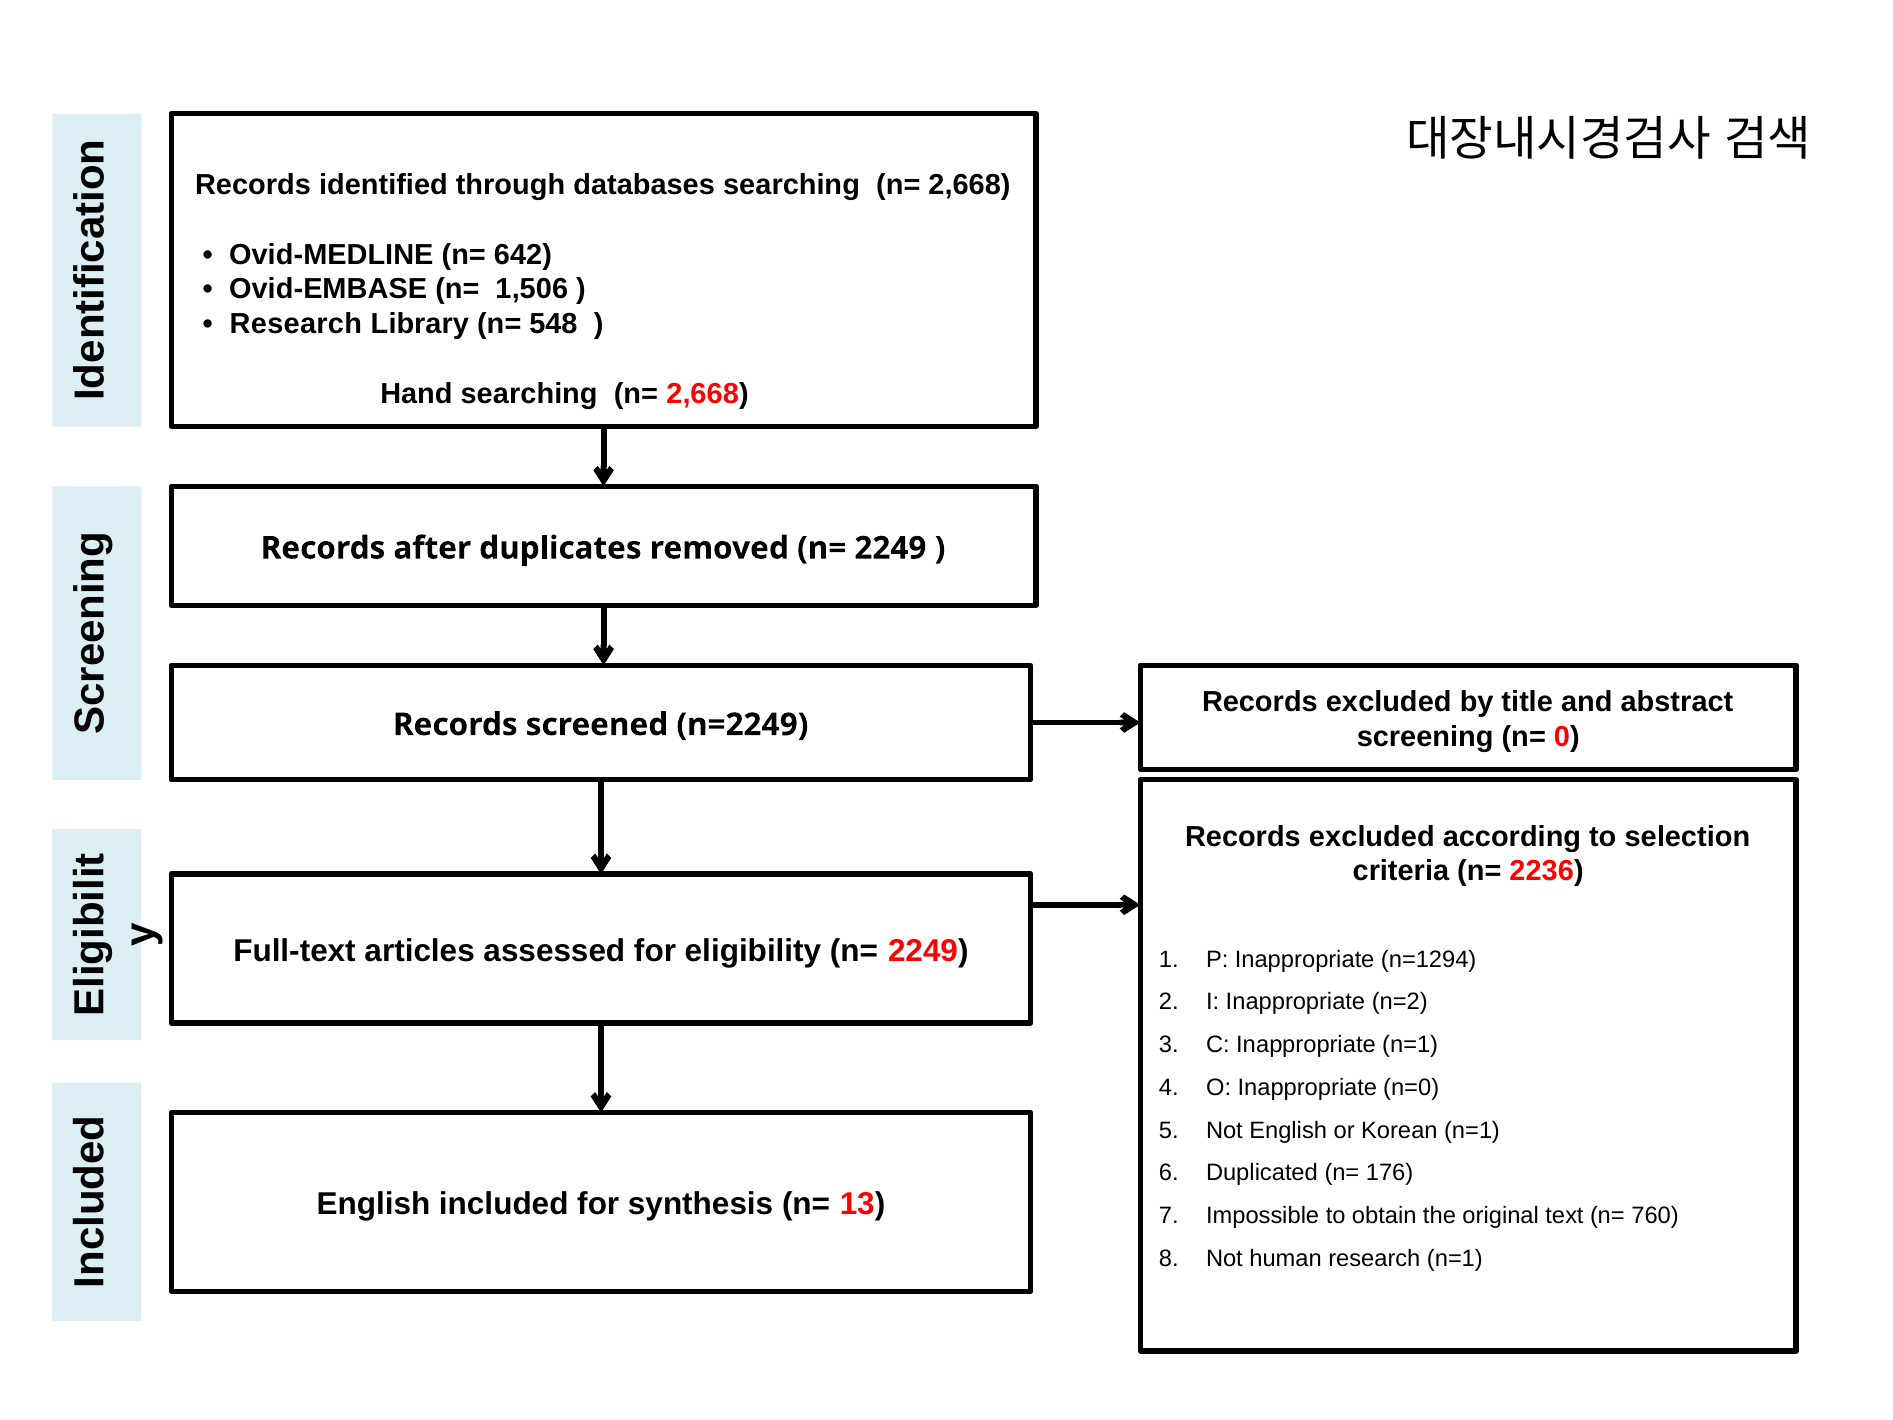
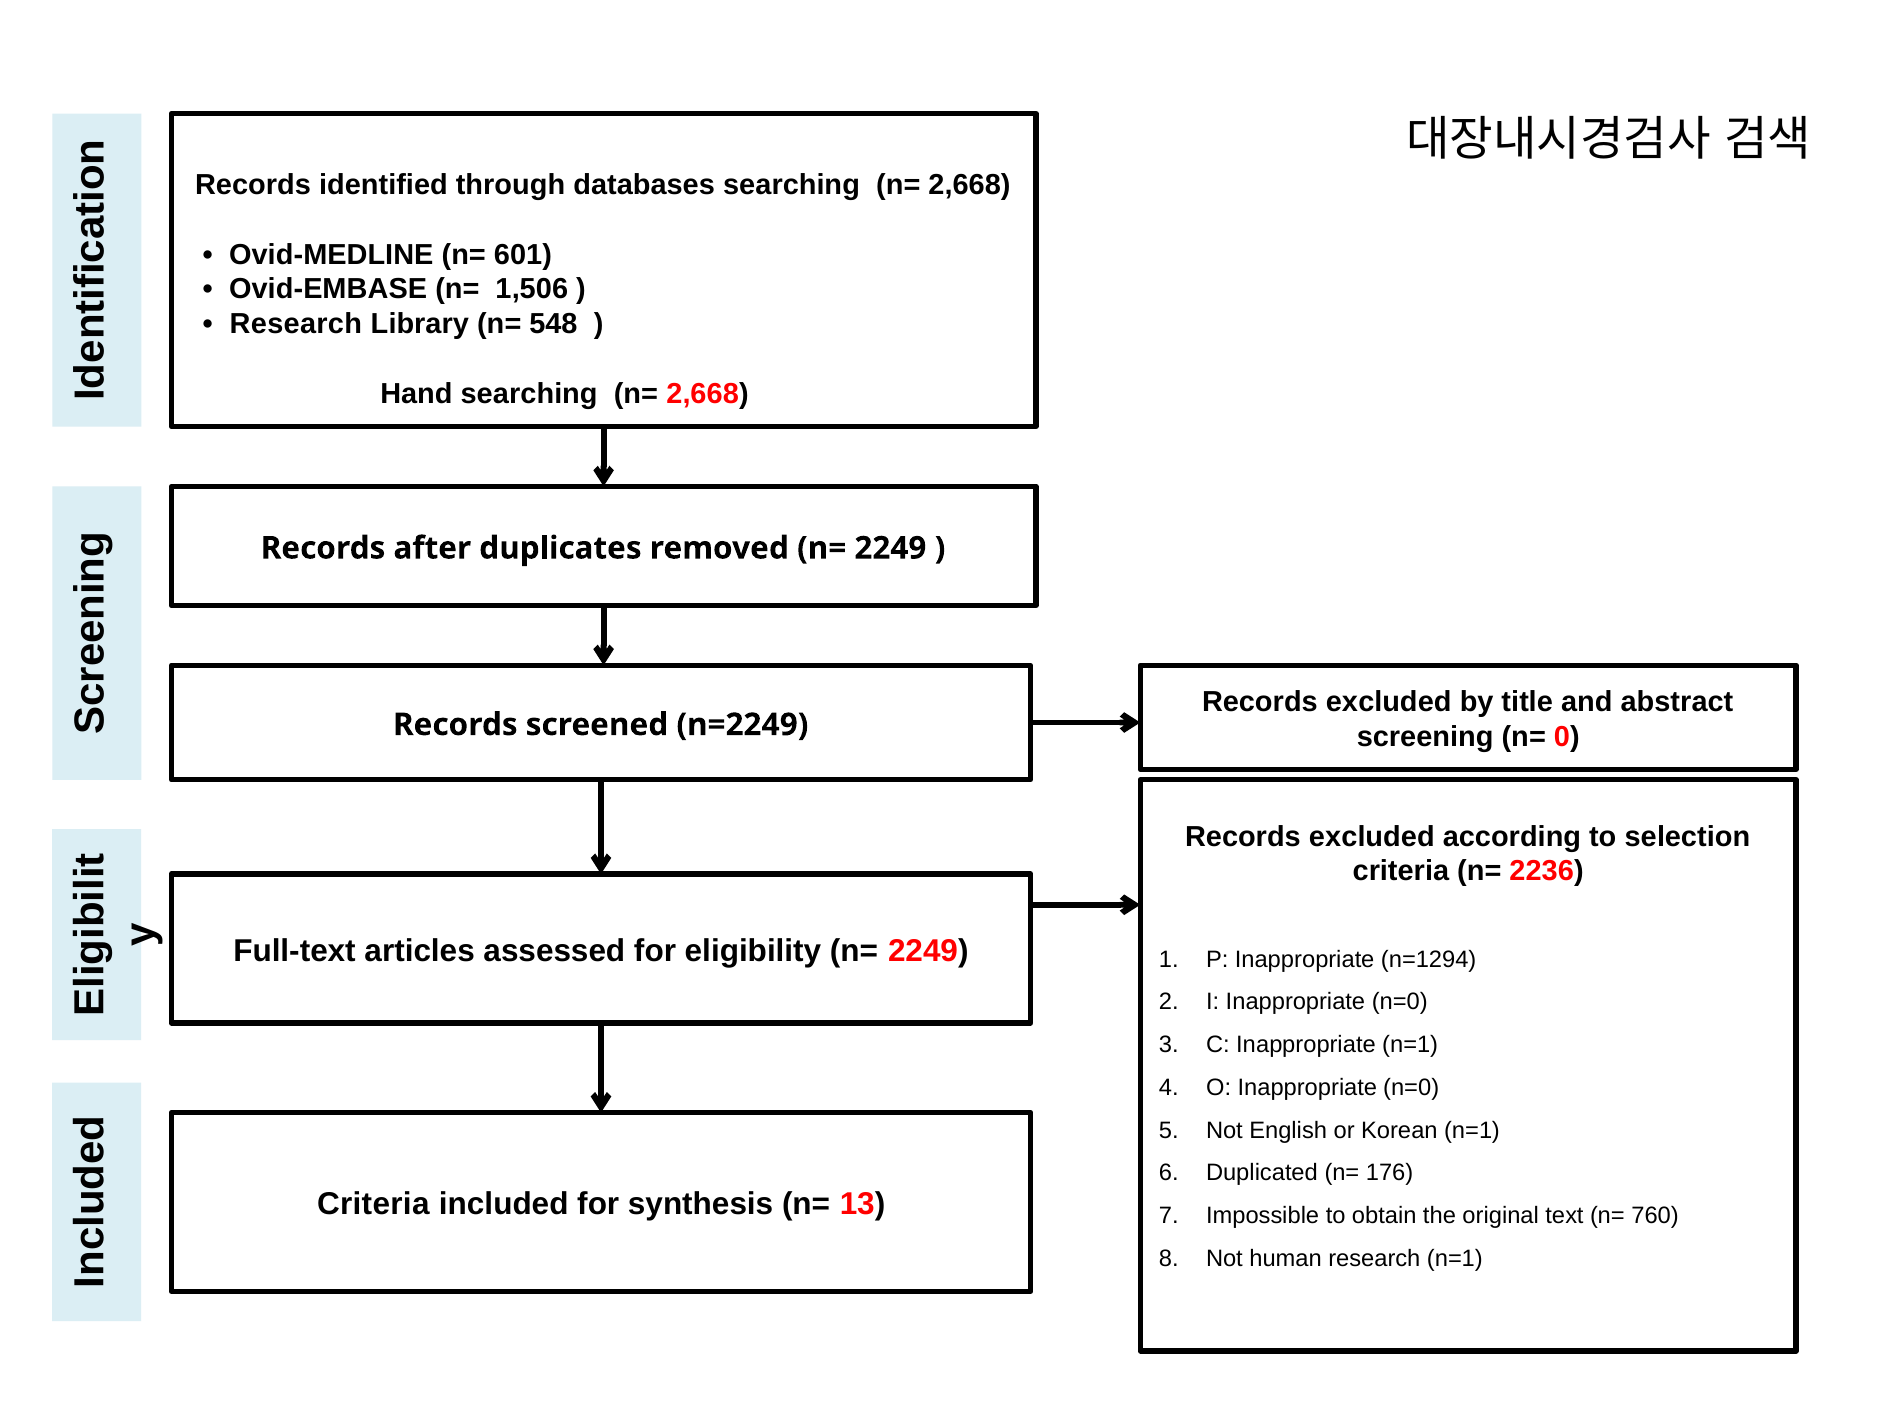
642: 642 -> 601
I Inappropriate n=2: n=2 -> n=0
English at (373, 1204): English -> Criteria
